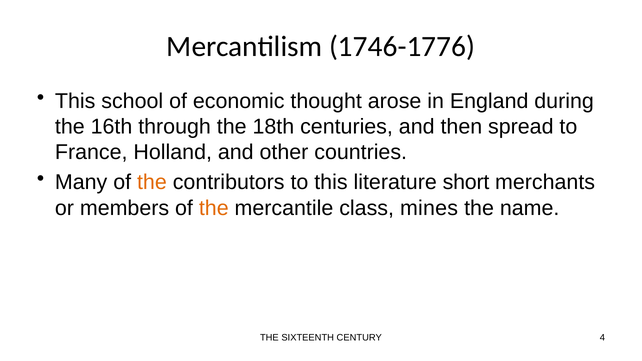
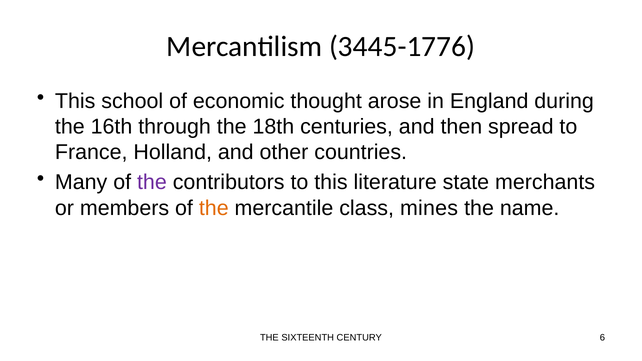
1746-1776: 1746-1776 -> 3445-1776
the at (152, 182) colour: orange -> purple
short: short -> state
4: 4 -> 6
